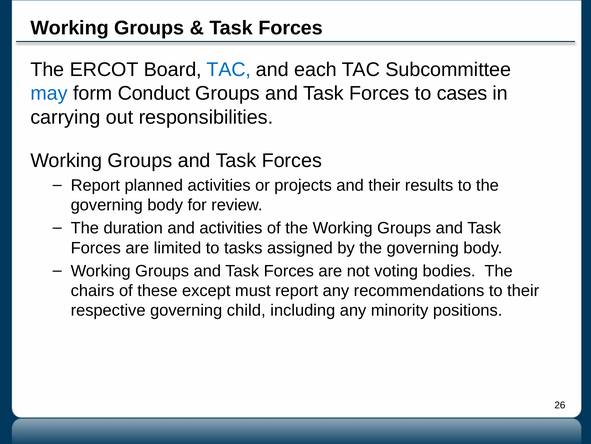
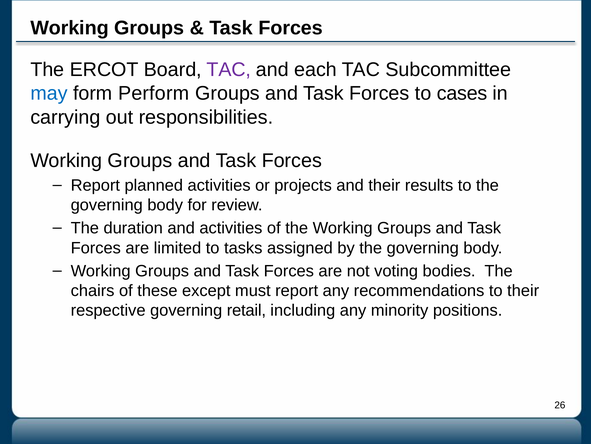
TAC at (229, 70) colour: blue -> purple
Conduct: Conduct -> Perform
child: child -> retail
